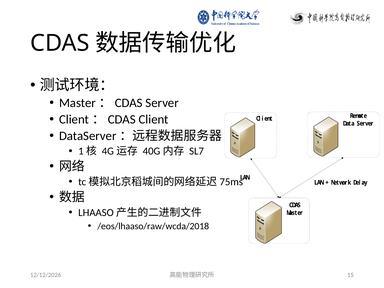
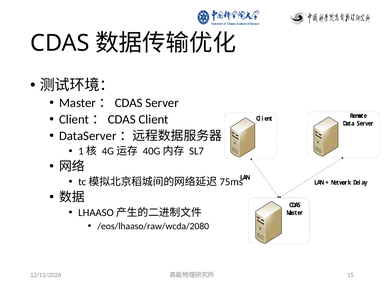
/eos/lhaaso/raw/wcda/2018: /eos/lhaaso/raw/wcda/2018 -> /eos/lhaaso/raw/wcda/2080
